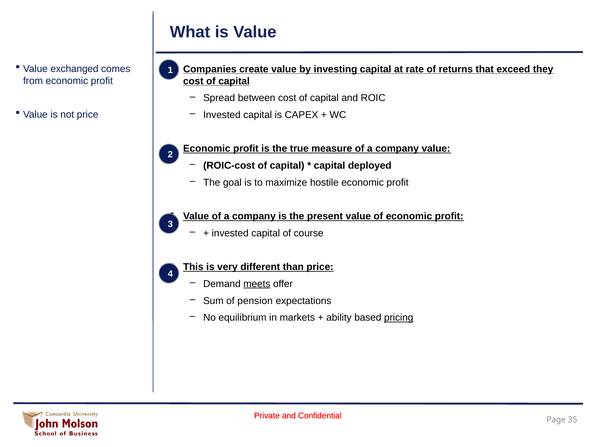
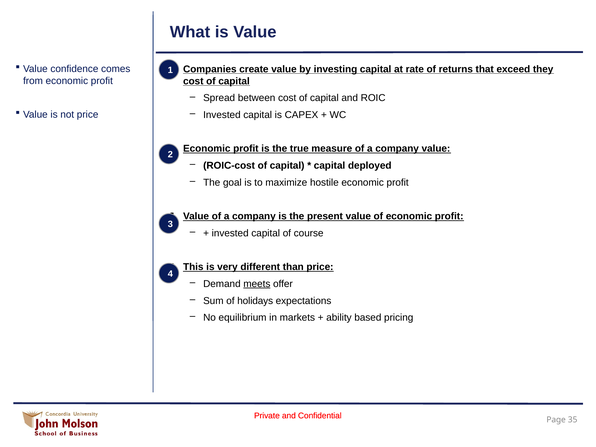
exchanged: exchanged -> confidence
pension: pension -> holidays
pricing underline: present -> none
